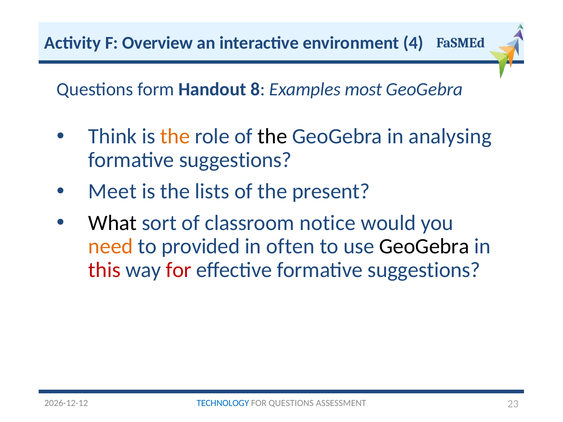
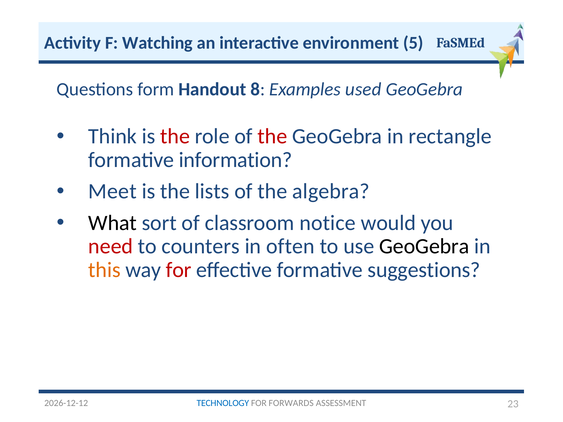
Overview: Overview -> Watching
4: 4 -> 5
most: most -> used
the at (175, 136) colour: orange -> red
the at (272, 136) colour: black -> red
analysing: analysing -> rectangle
suggestions at (235, 160): suggestions -> information
present: present -> algebra
need colour: orange -> red
provided: provided -> counters
this colour: red -> orange
FOR QUESTIONS: QUESTIONS -> FORWARDS
